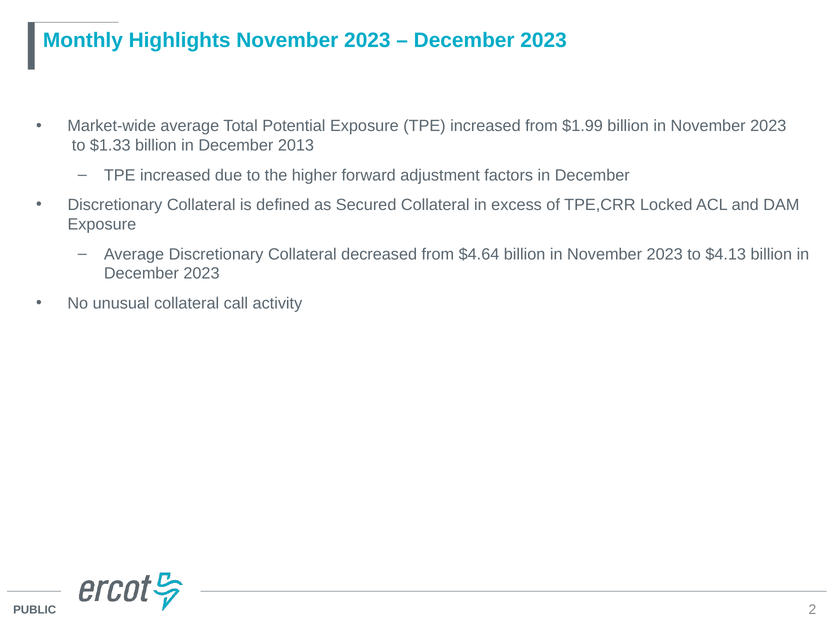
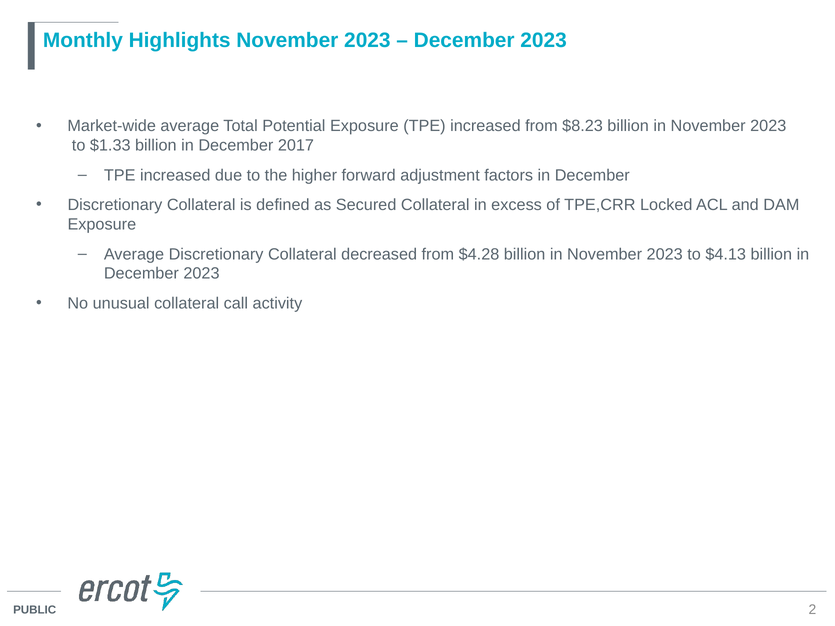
$1.99: $1.99 -> $8.23
2013: 2013 -> 2017
$4.64: $4.64 -> $4.28
